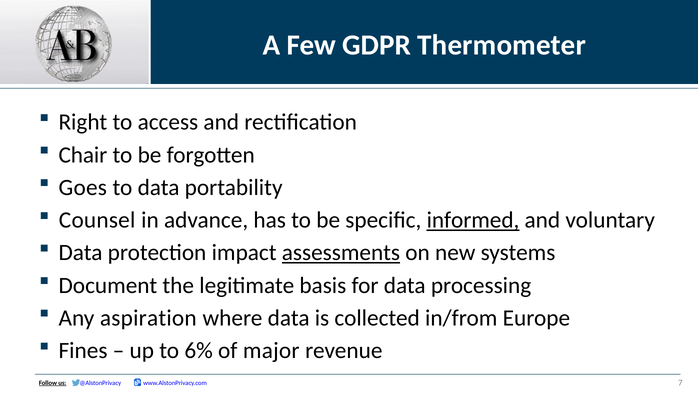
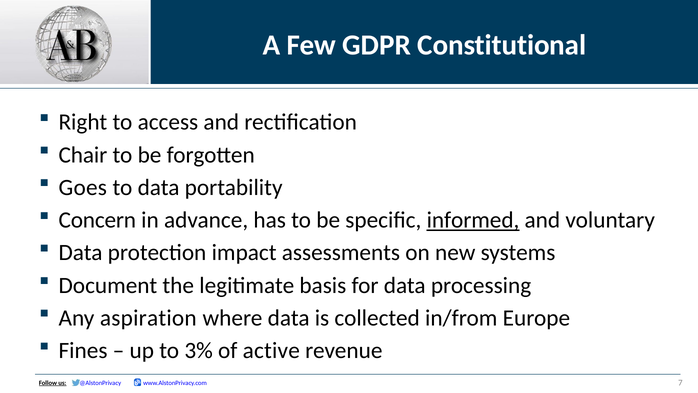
Thermometer: Thermometer -> Constitutional
Counsel: Counsel -> Concern
assessments underline: present -> none
6%: 6% -> 3%
major: major -> active
